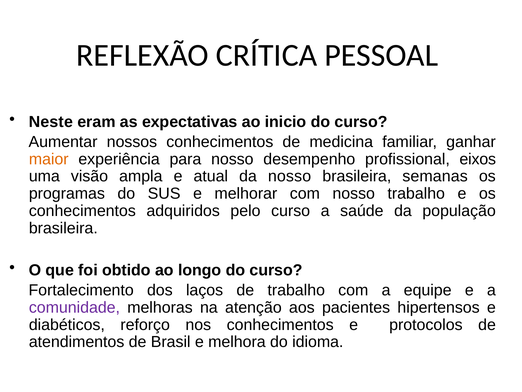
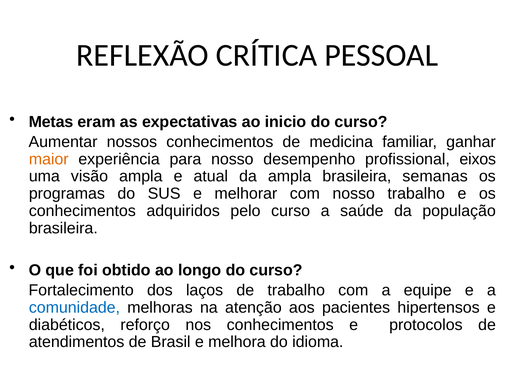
Neste: Neste -> Metas
da nosso: nosso -> ampla
comunidade colour: purple -> blue
